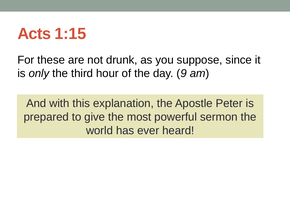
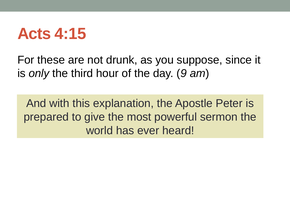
1:15: 1:15 -> 4:15
